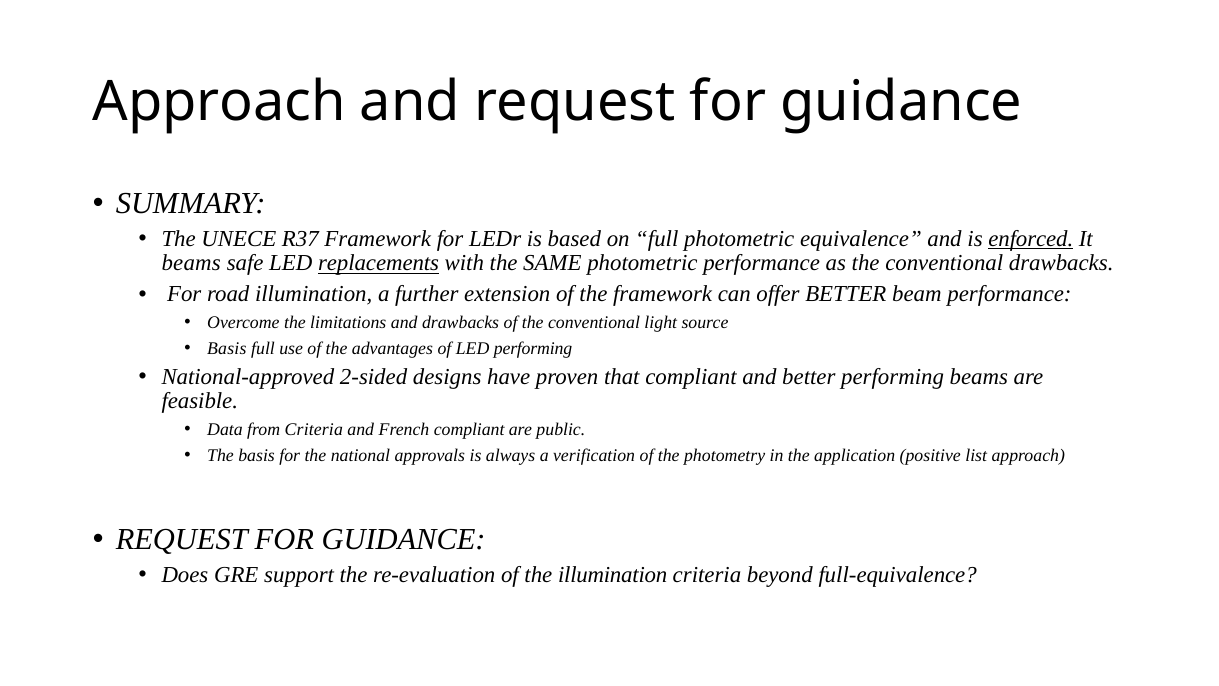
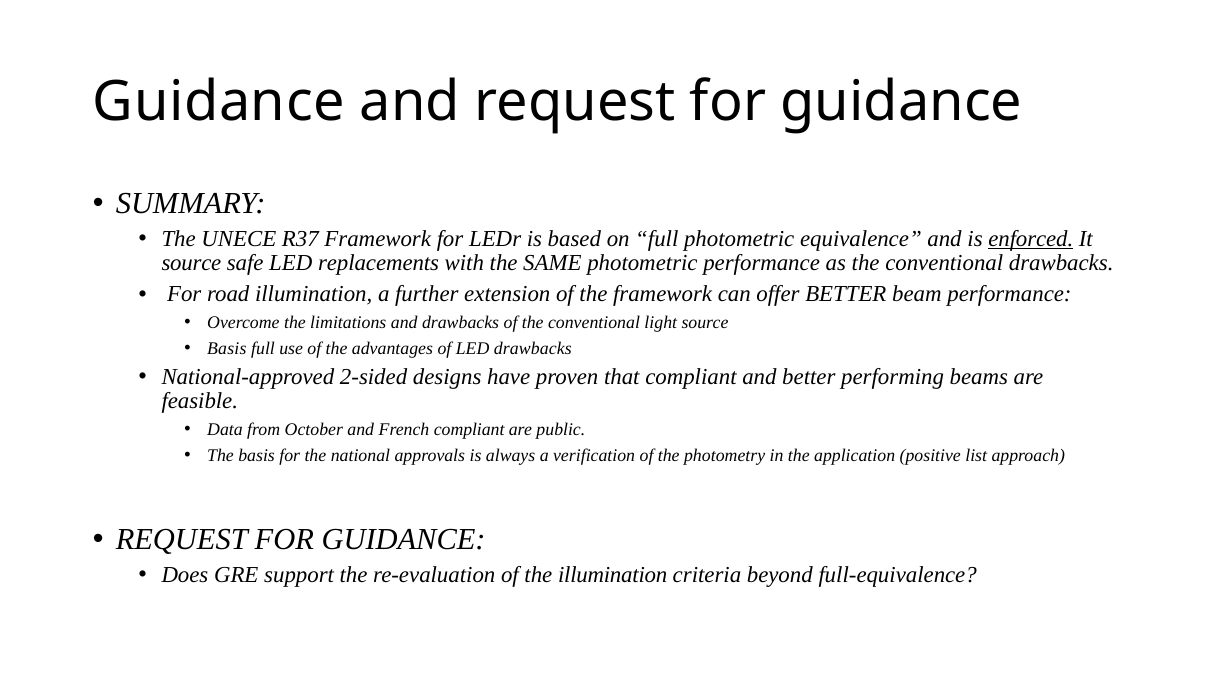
Approach at (219, 102): Approach -> Guidance
beams at (191, 263): beams -> source
replacements underline: present -> none
LED performing: performing -> drawbacks
from Criteria: Criteria -> October
